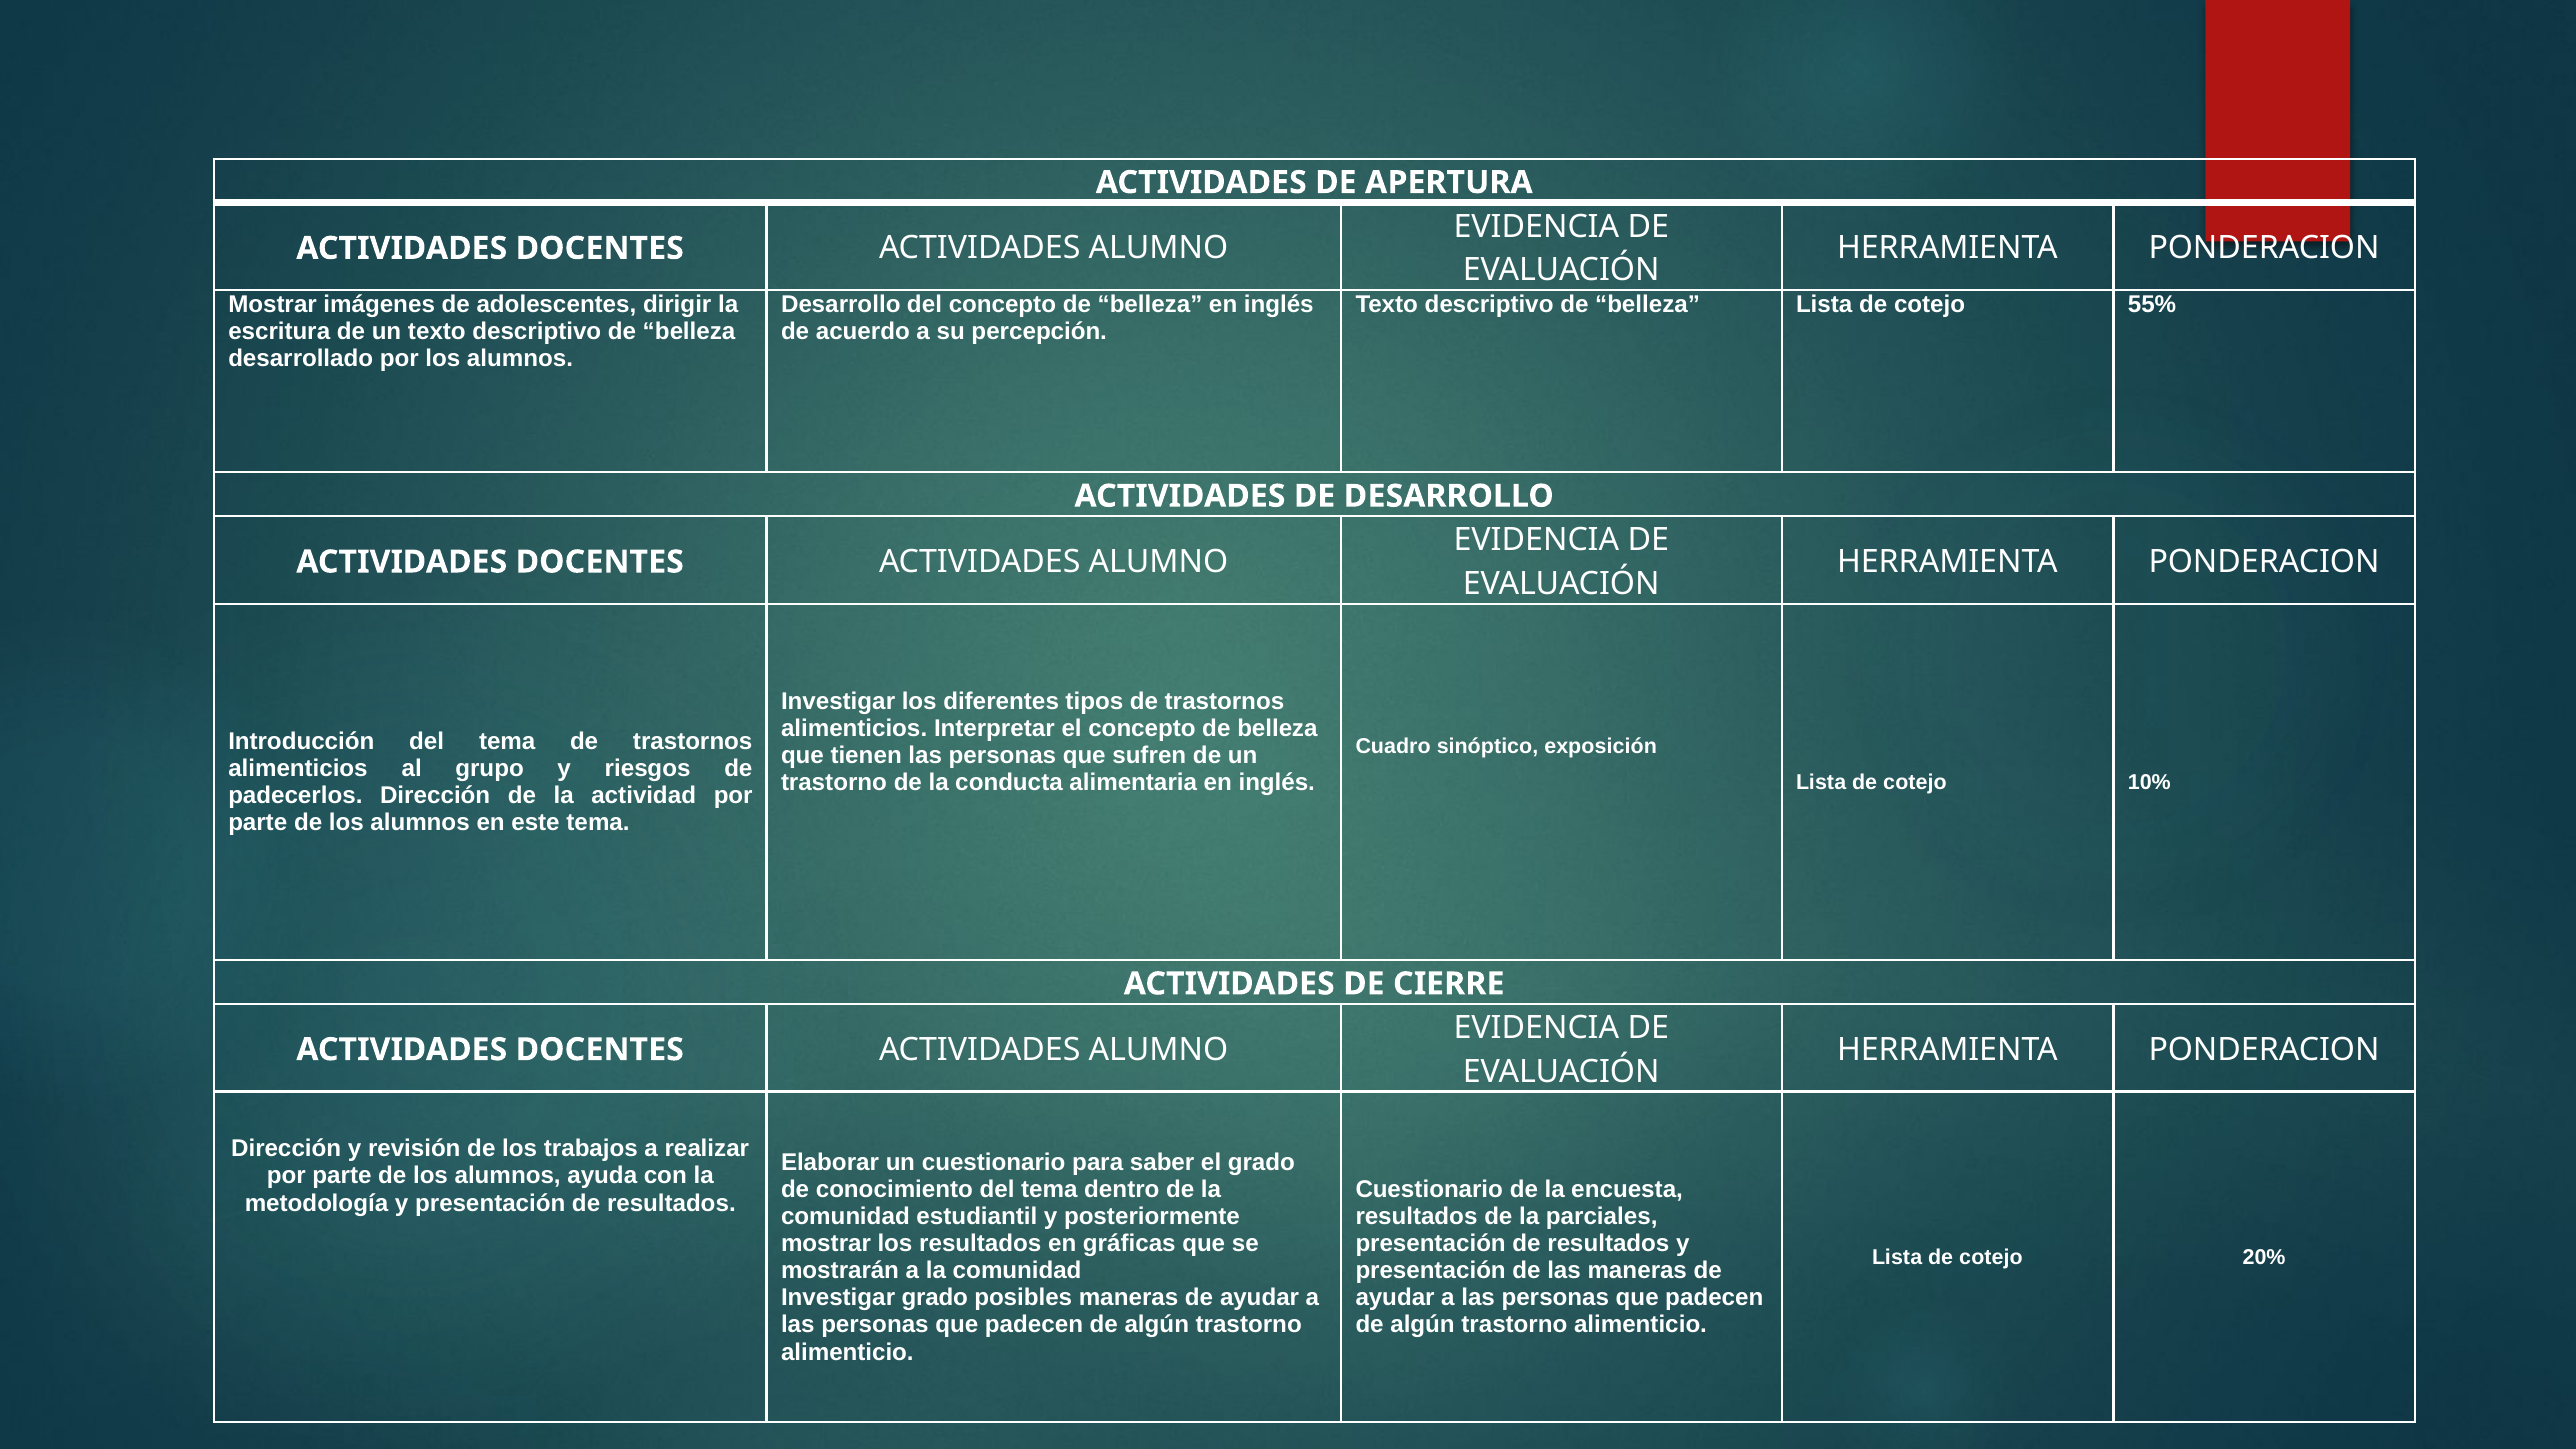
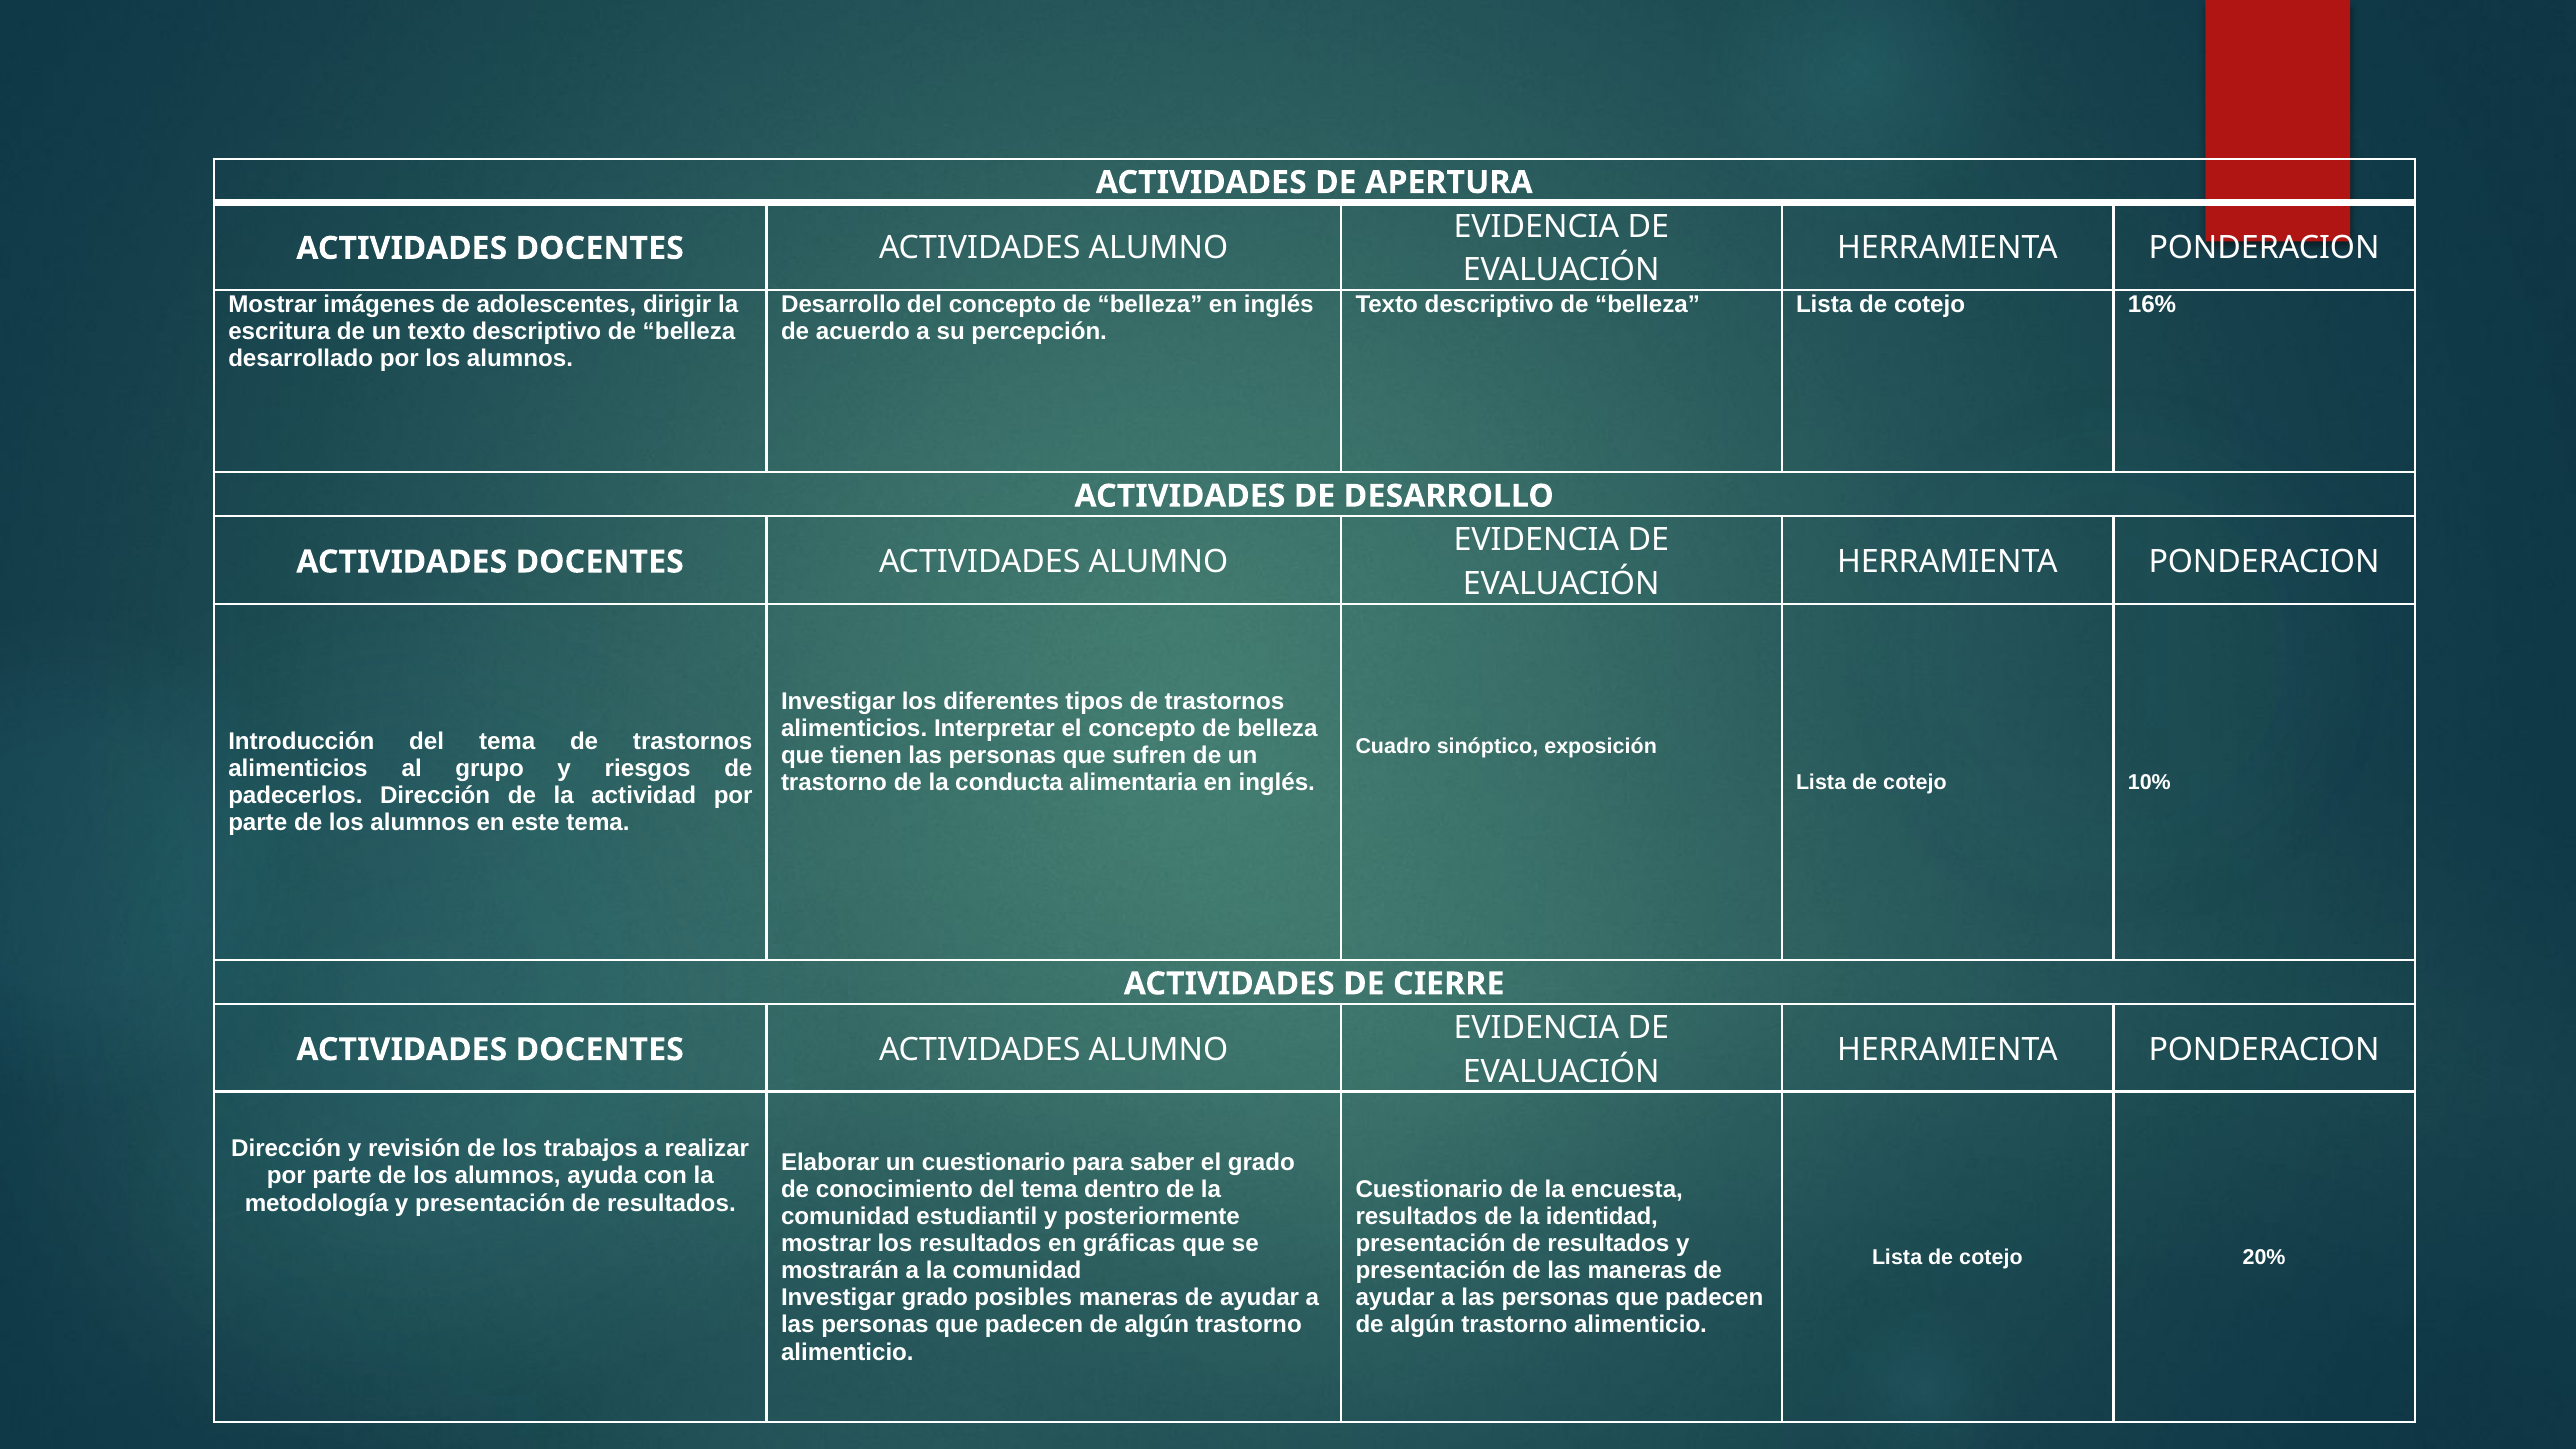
55%: 55% -> 16%
parciales: parciales -> identidad
